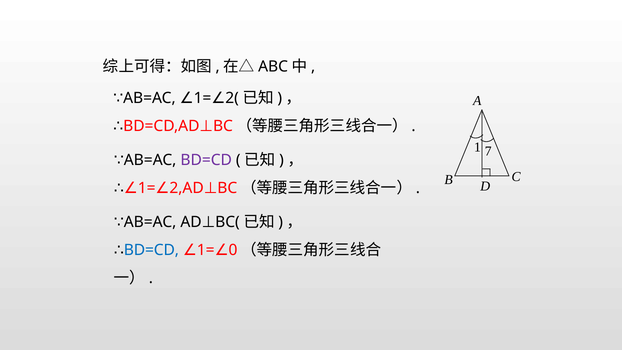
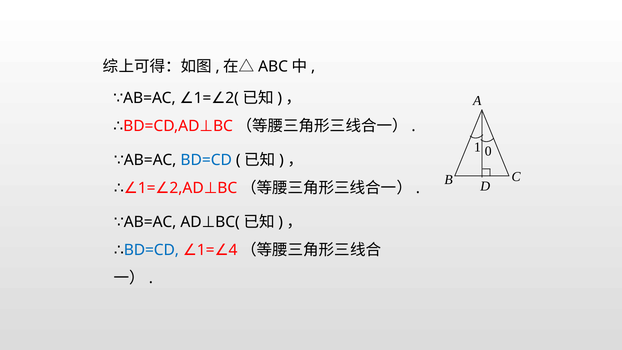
7: 7 -> 0
BD=CD at (206, 160) colour: purple -> blue
0: 0 -> 4
